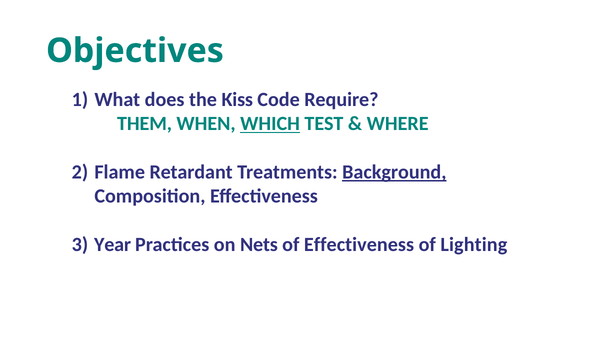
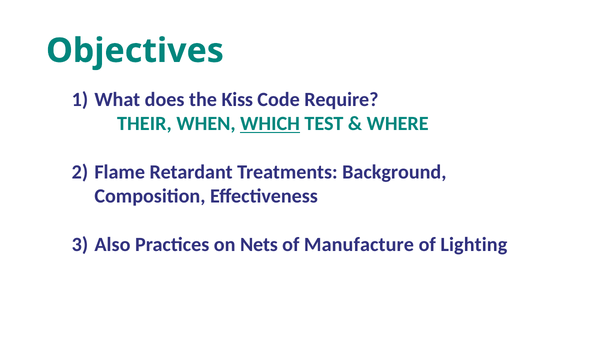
THEM: THEM -> THEIR
Background underline: present -> none
Year: Year -> Also
of Effectiveness: Effectiveness -> Manufacture
